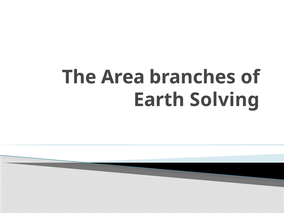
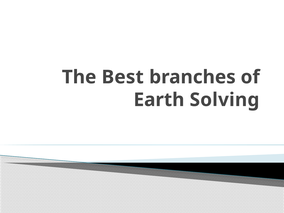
Area: Area -> Best
